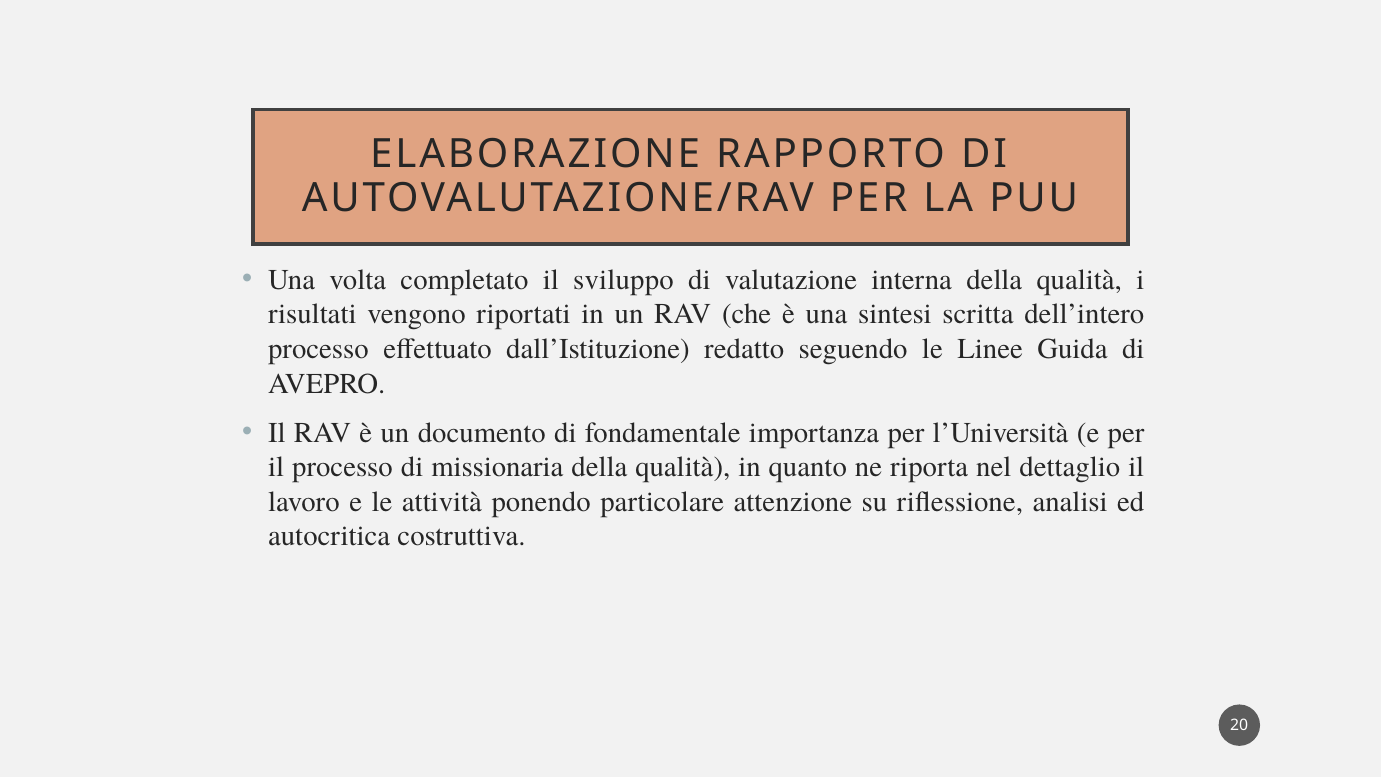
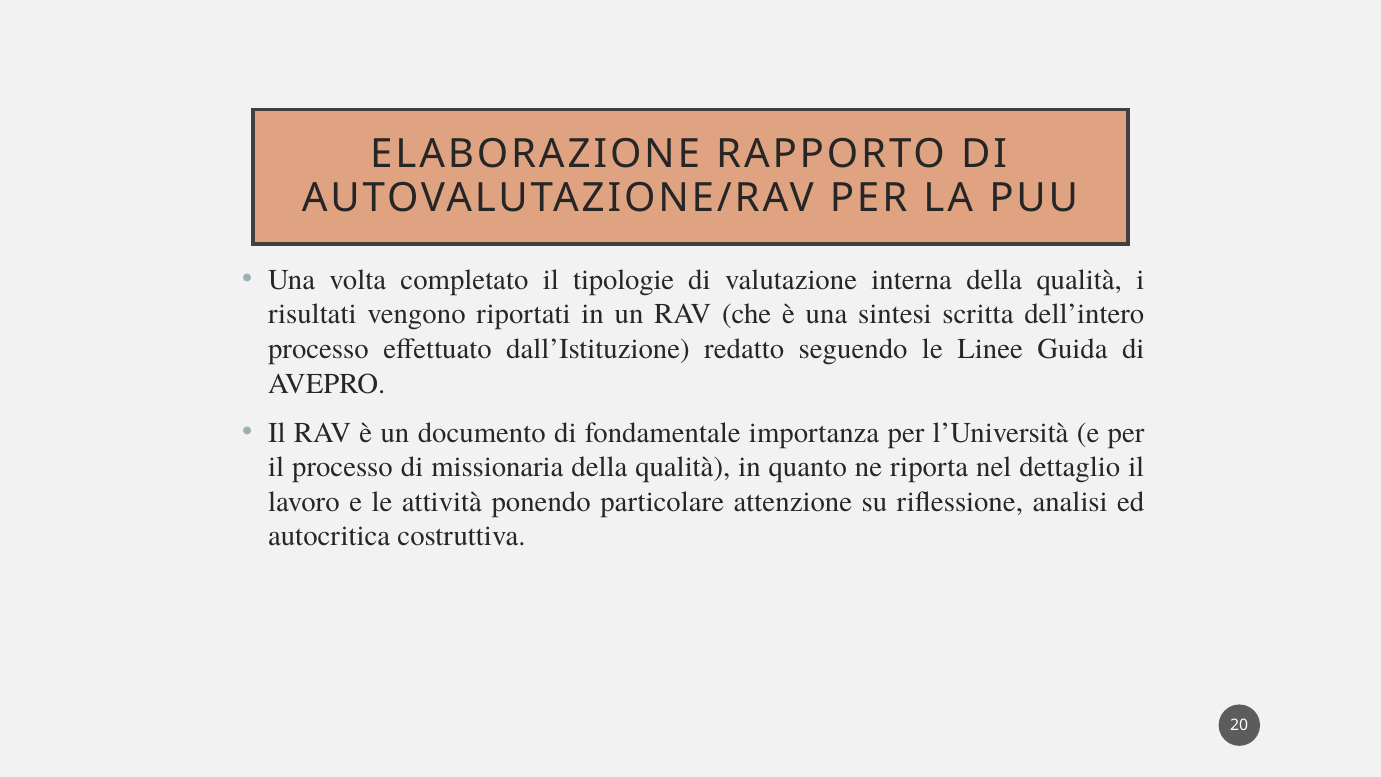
sviluppo: sviluppo -> tipologie
